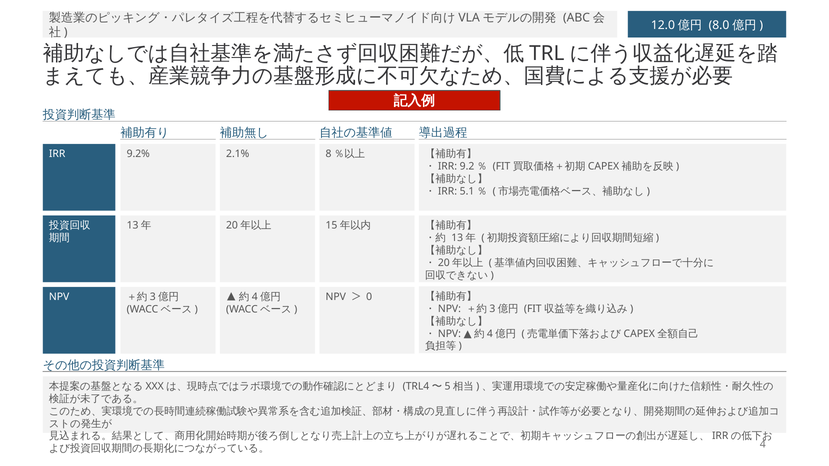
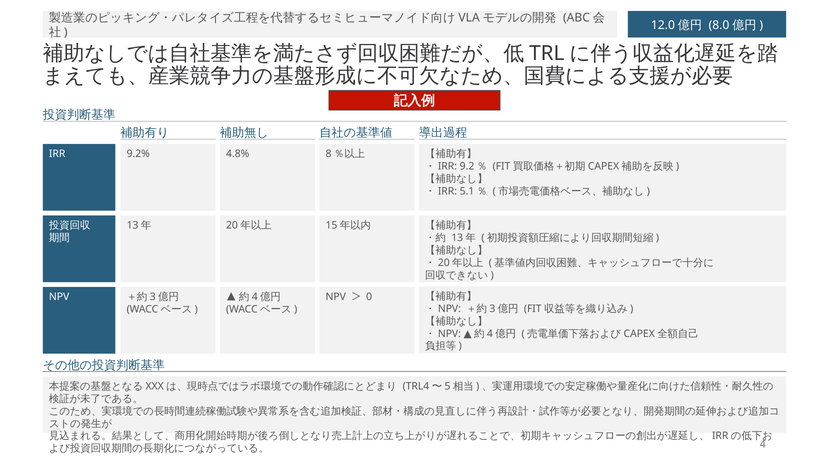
2.1%: 2.1% -> 4.8%
